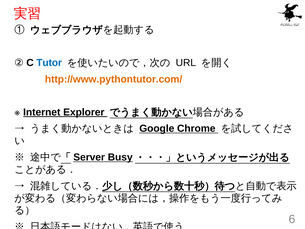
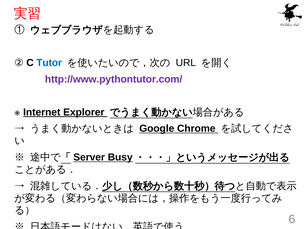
http://www.pythontutor.com/ colour: orange -> purple
